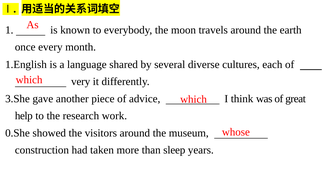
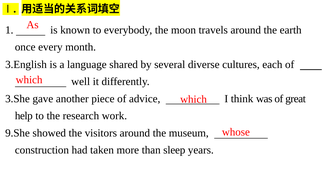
1.English: 1.English -> 3.English
very: very -> well
0.She: 0.She -> 9.She
